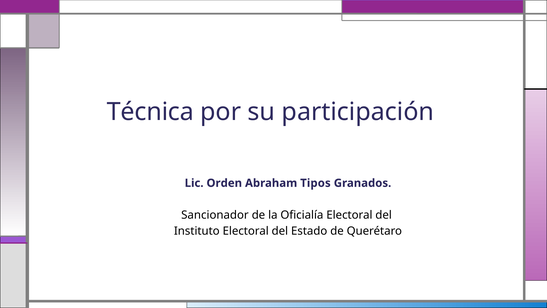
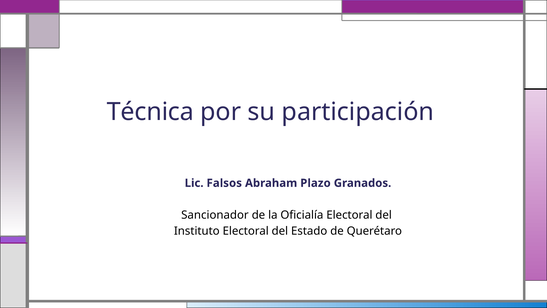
Orden: Orden -> Falsos
Tipos: Tipos -> Plazo
